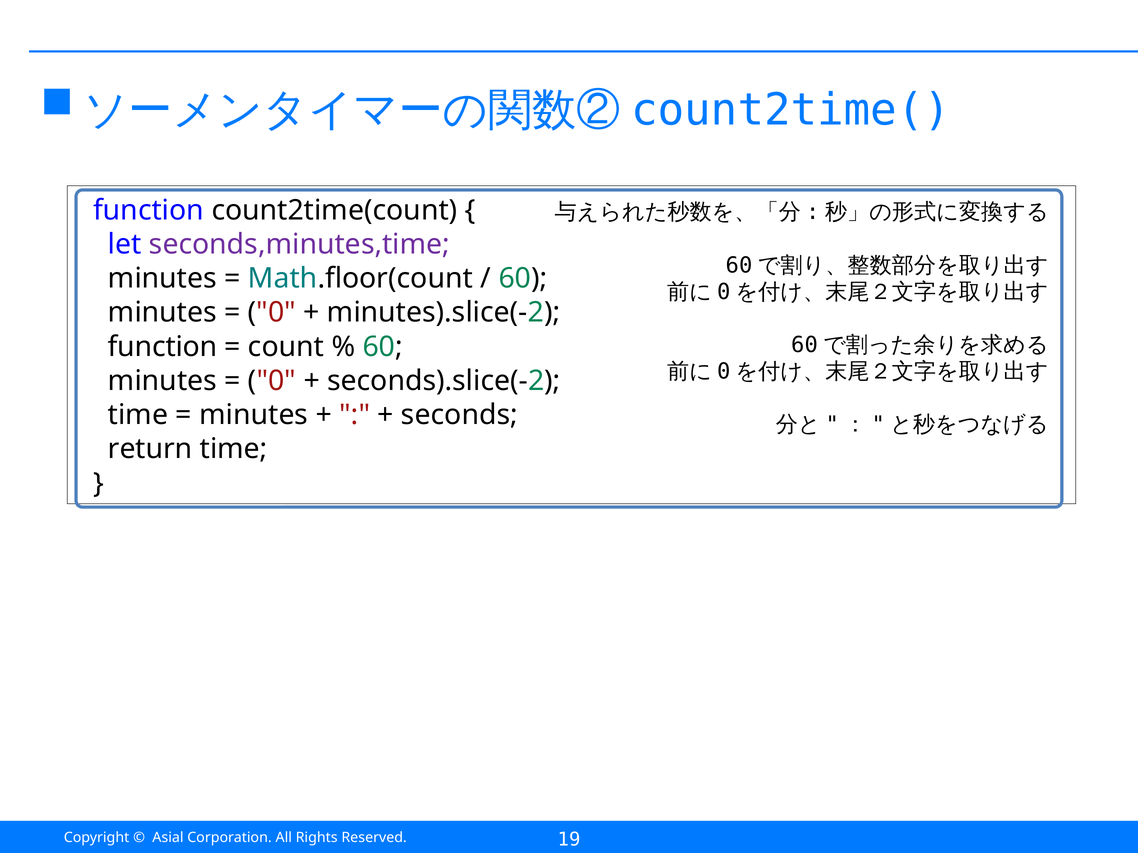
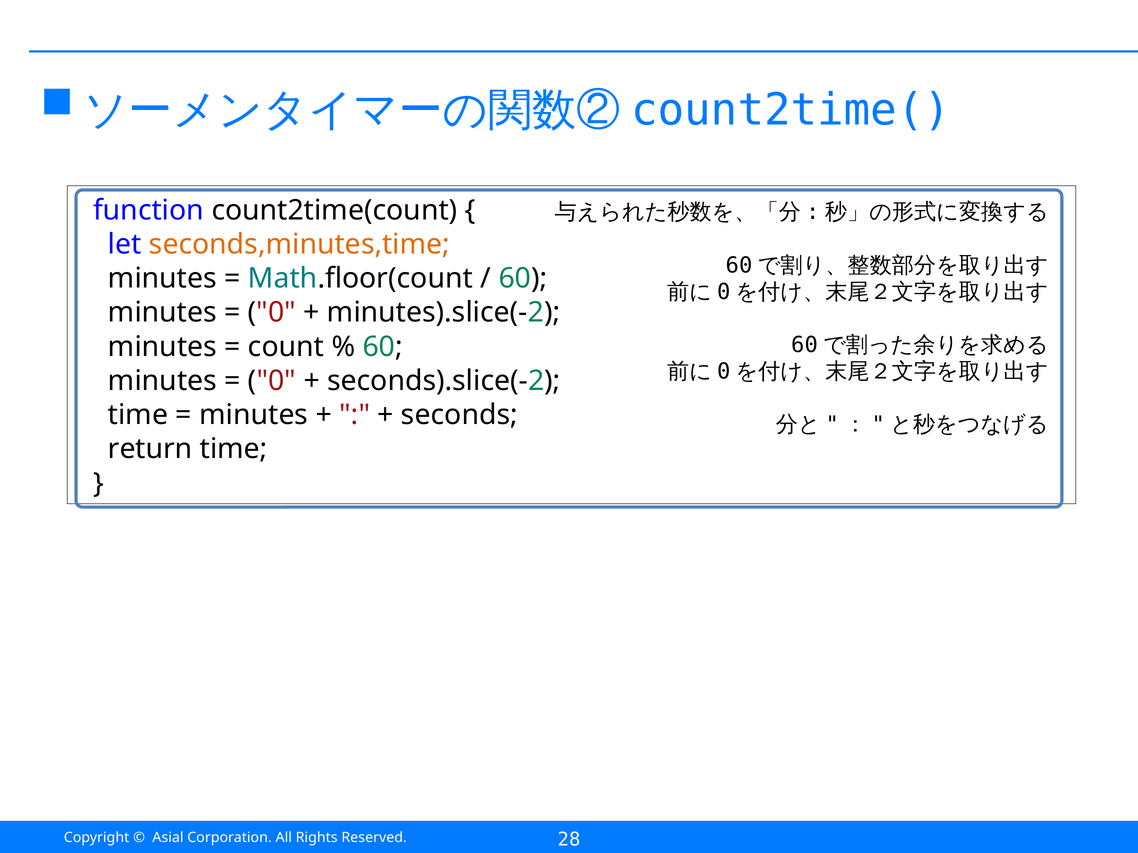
seconds,minutes,time colour: purple -> orange
function at (163, 347): function -> minutes
19: 19 -> 28
